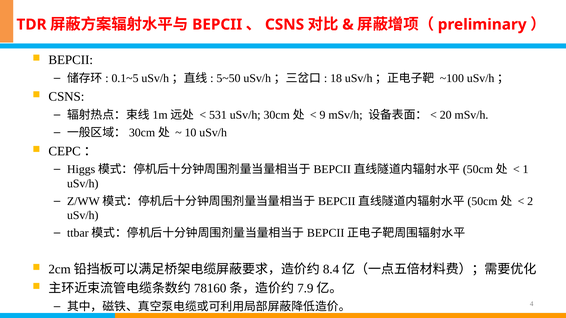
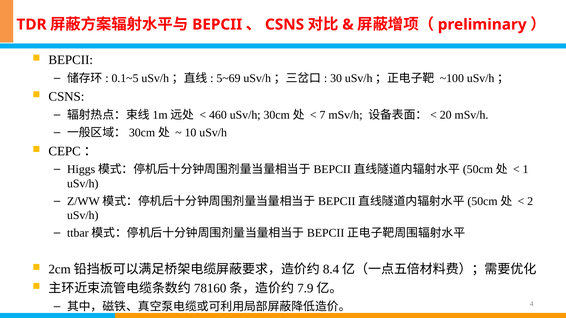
5~50: 5~50 -> 5~69
18: 18 -> 30
531: 531 -> 460
9: 9 -> 7
